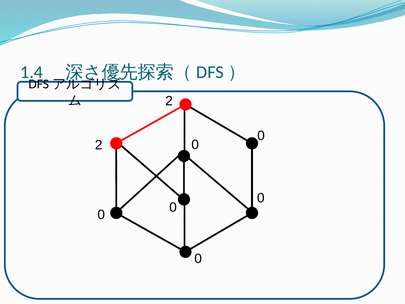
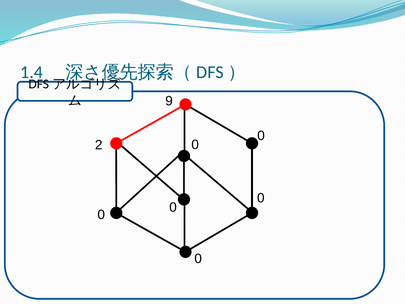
2 at (169, 101): 2 -> 9
